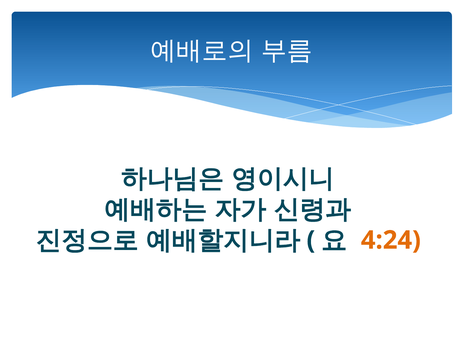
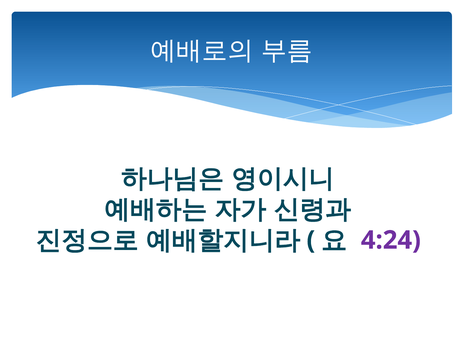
4:24 colour: orange -> purple
